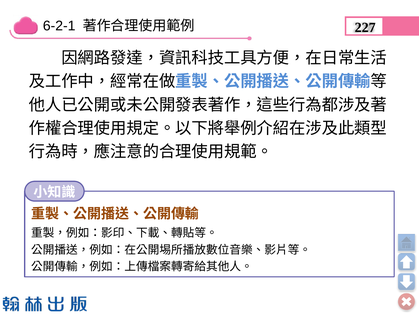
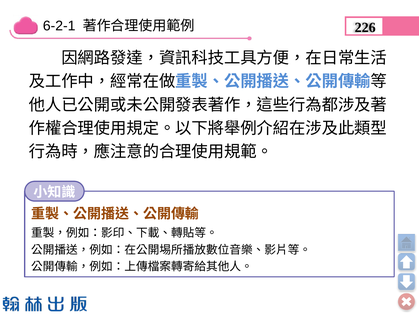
227: 227 -> 226
